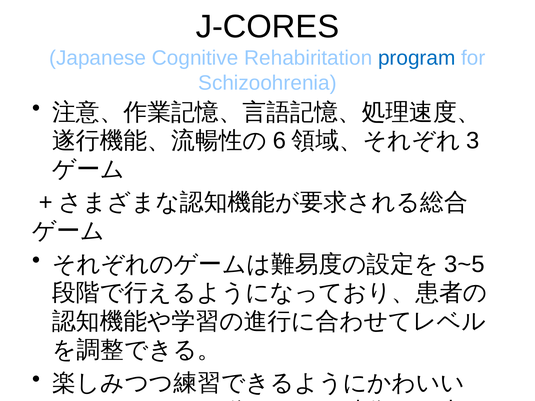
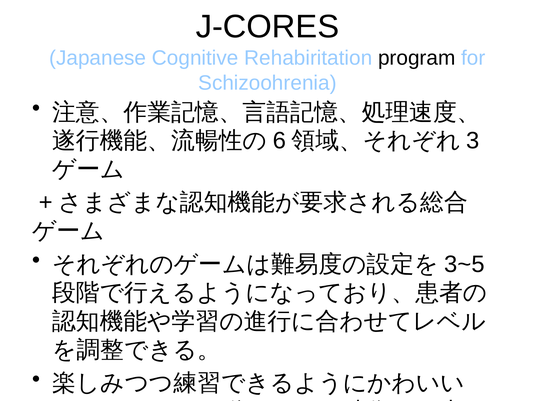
program colour: blue -> black
